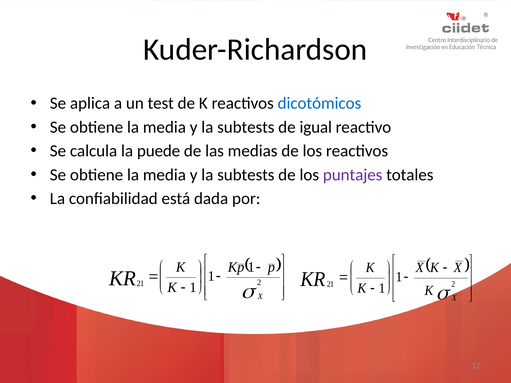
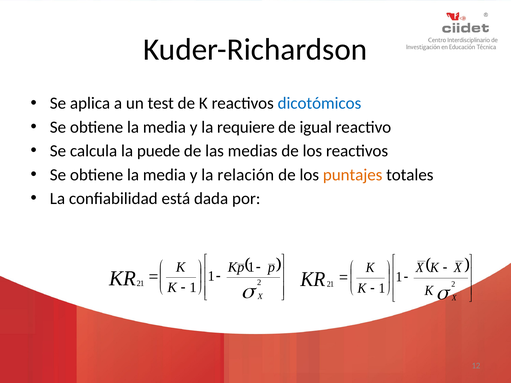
subtests at (246, 127): subtests -> requiere
subtests at (246, 175): subtests -> relación
puntajes colour: purple -> orange
